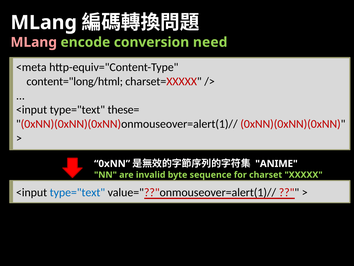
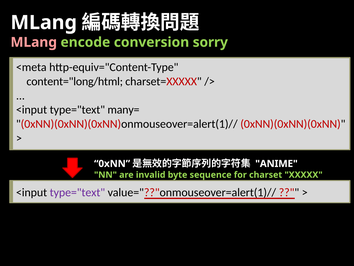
need: need -> sorry
these=: these= -> many=
type="text at (77, 192) colour: blue -> purple
